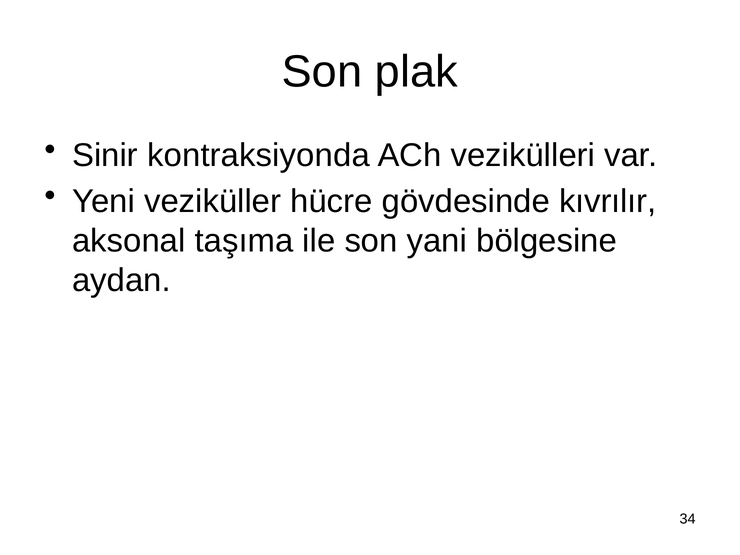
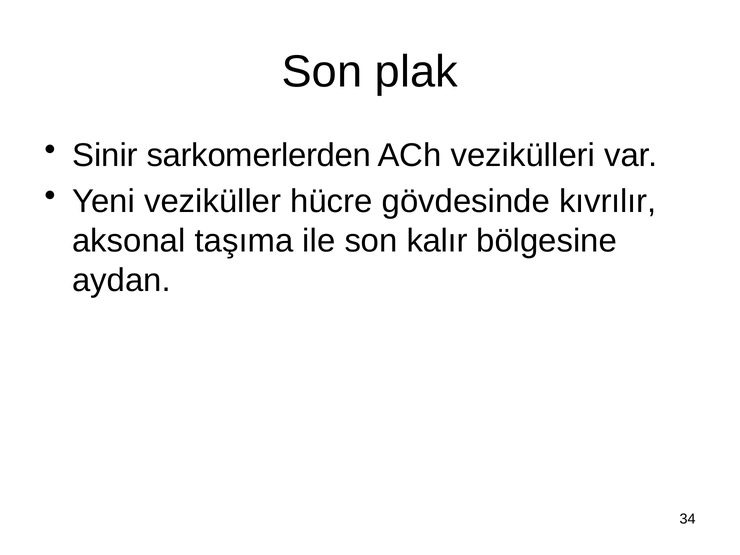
kontraksiyonda: kontraksiyonda -> sarkomerlerden
yani: yani -> kalır
